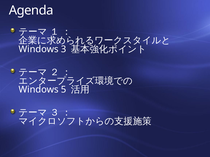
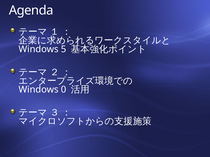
3: 3 -> 5
5: 5 -> 0
